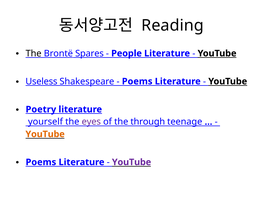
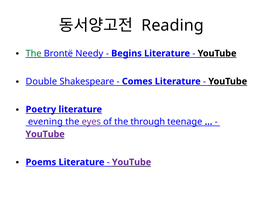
The at (34, 53) colour: black -> green
Spares: Spares -> Needy
People: People -> Begins
Useless: Useless -> Double
Poems at (137, 81): Poems -> Comes
yourself: yourself -> evening
YouTube at (45, 134) colour: orange -> purple
